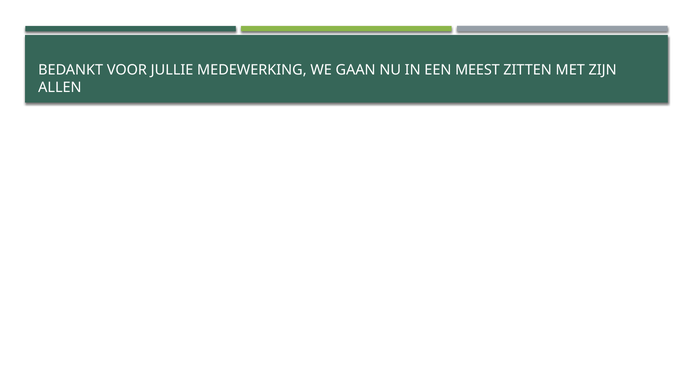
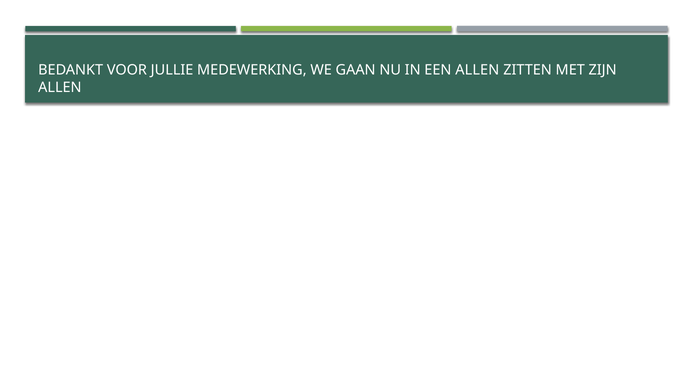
EEN MEEST: MEEST -> ALLEN
